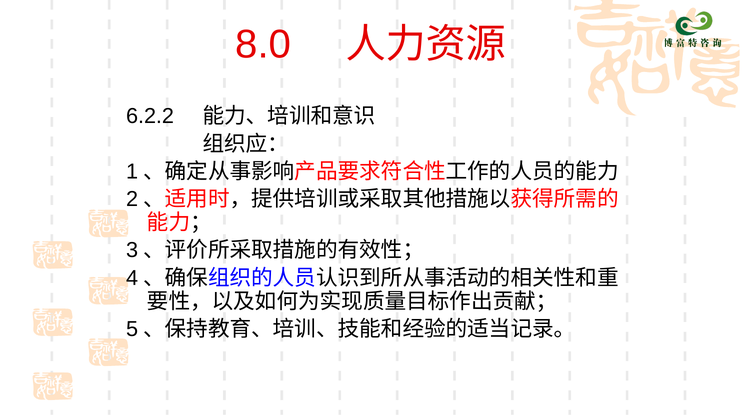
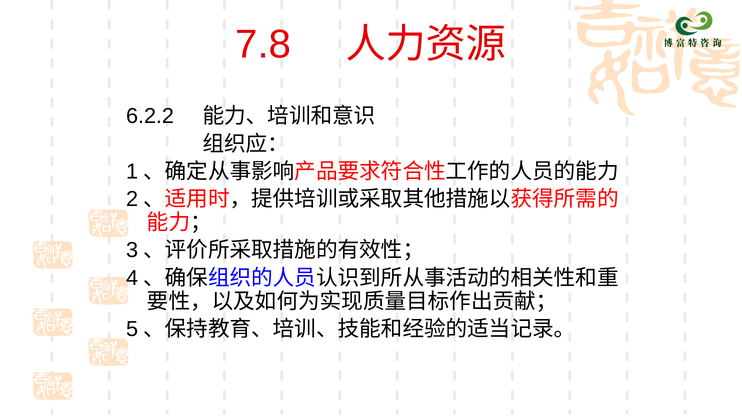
8.0: 8.0 -> 7.8
